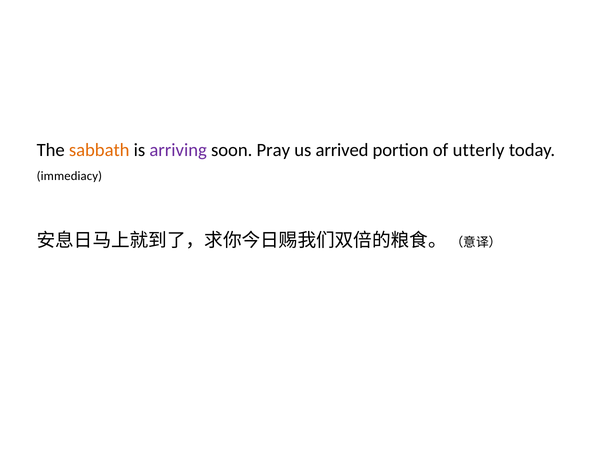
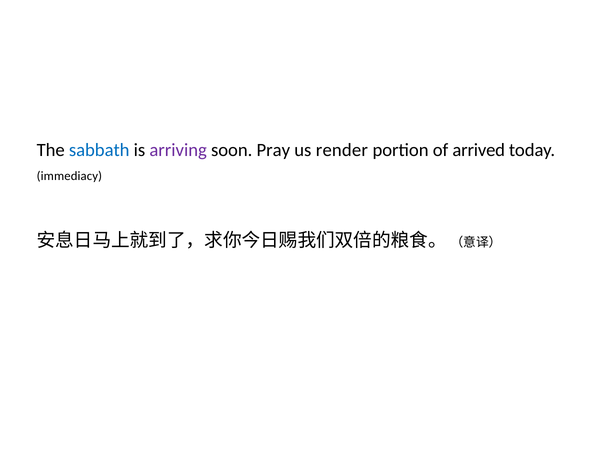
sabbath colour: orange -> blue
arrived: arrived -> render
utterly: utterly -> arrived
